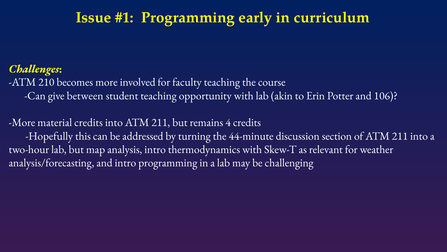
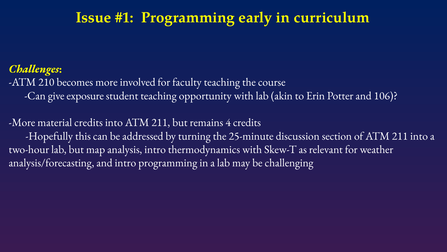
between: between -> exposure
44-minute: 44-minute -> 25-minute
